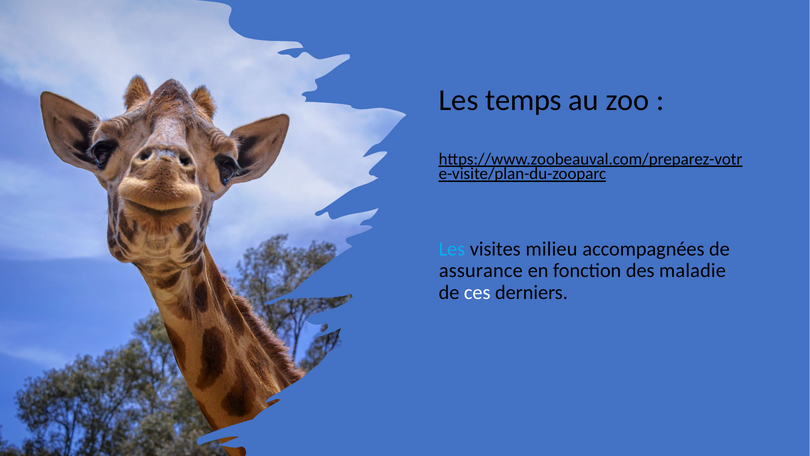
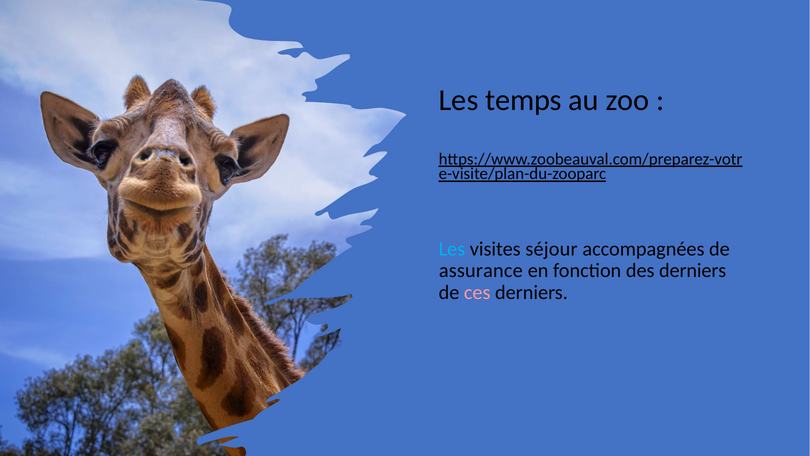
milieu: milieu -> séjour
des maladie: maladie -> derniers
ces colour: white -> pink
